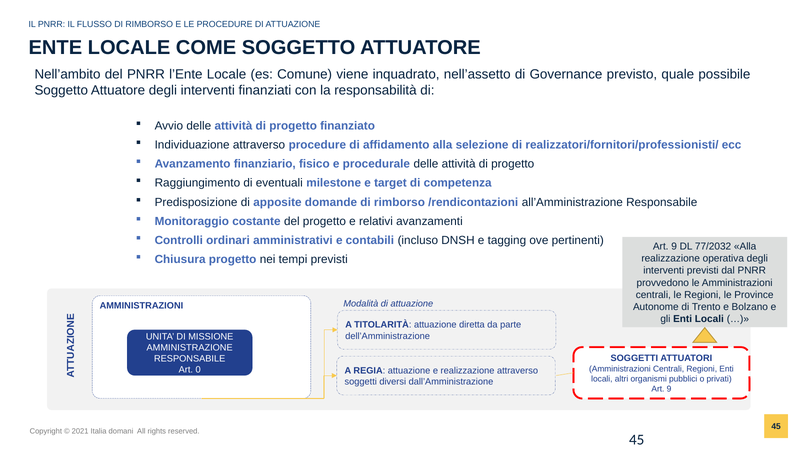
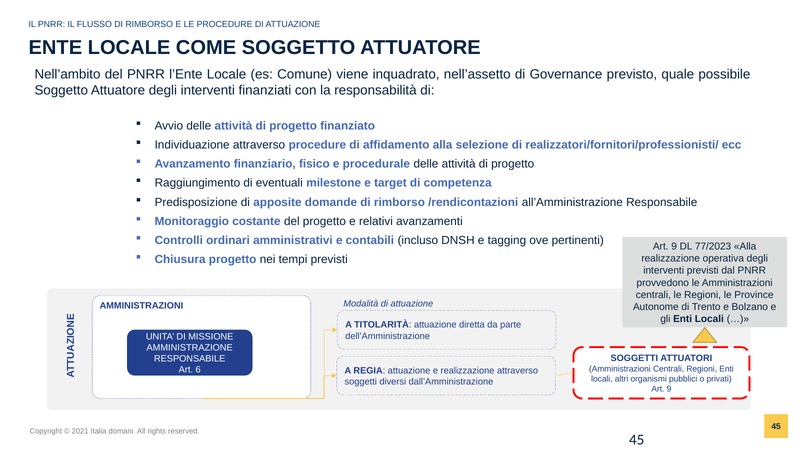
77/2032: 77/2032 -> 77/2023
0: 0 -> 6
